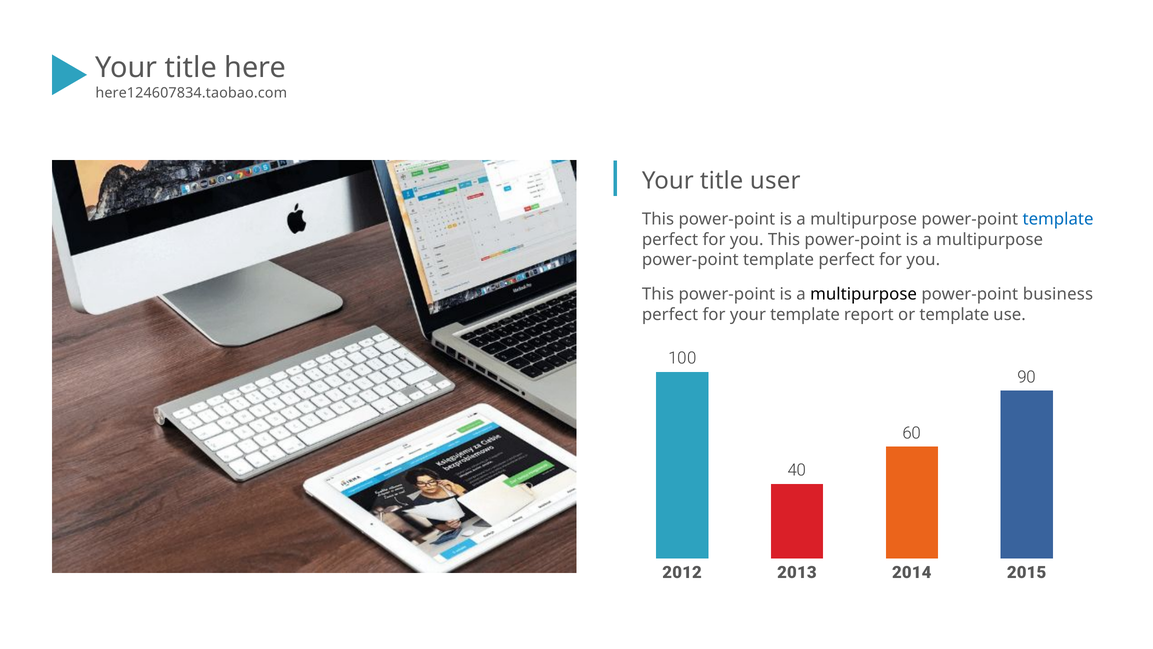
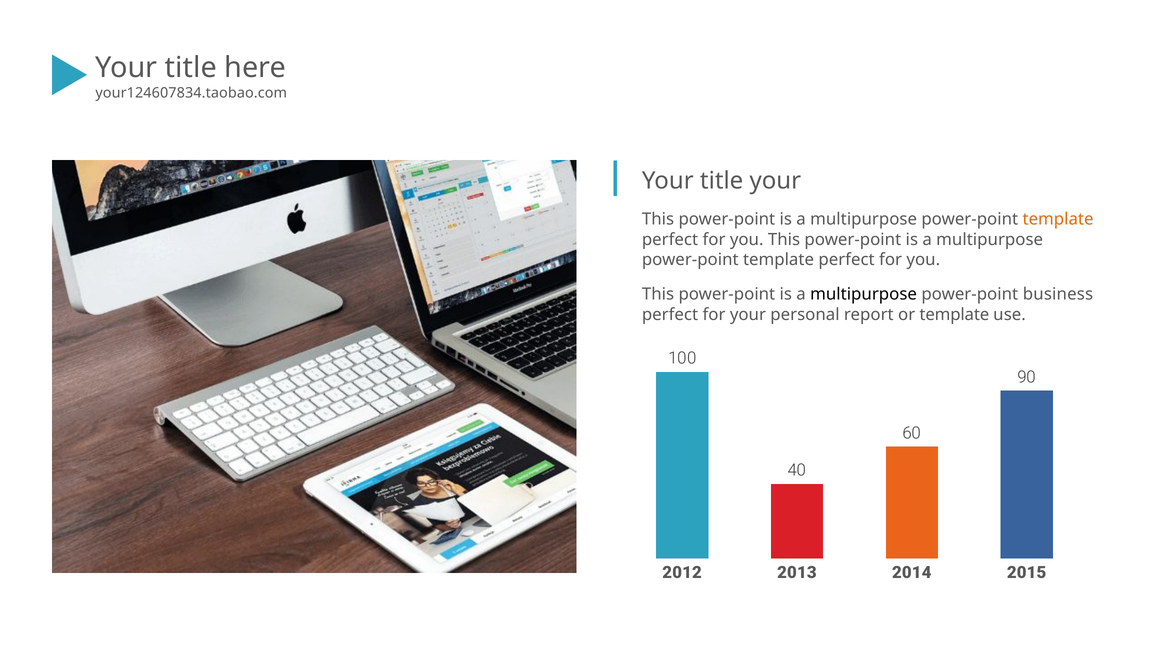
here124607834.taobao.com: here124607834.taobao.com -> your124607834.taobao.com
title user: user -> your
template at (1058, 219) colour: blue -> orange
your template: template -> personal
